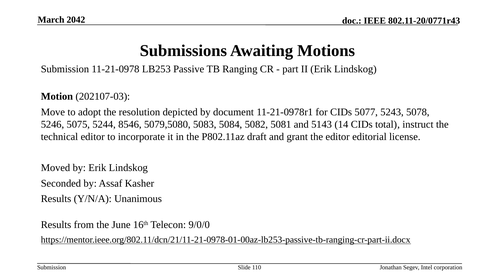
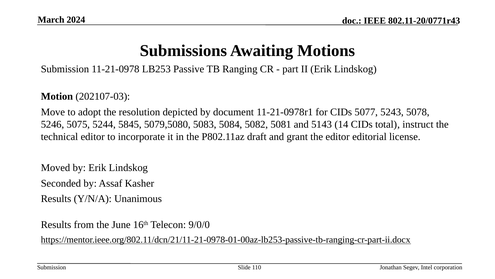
2042: 2042 -> 2024
8546: 8546 -> 5845
